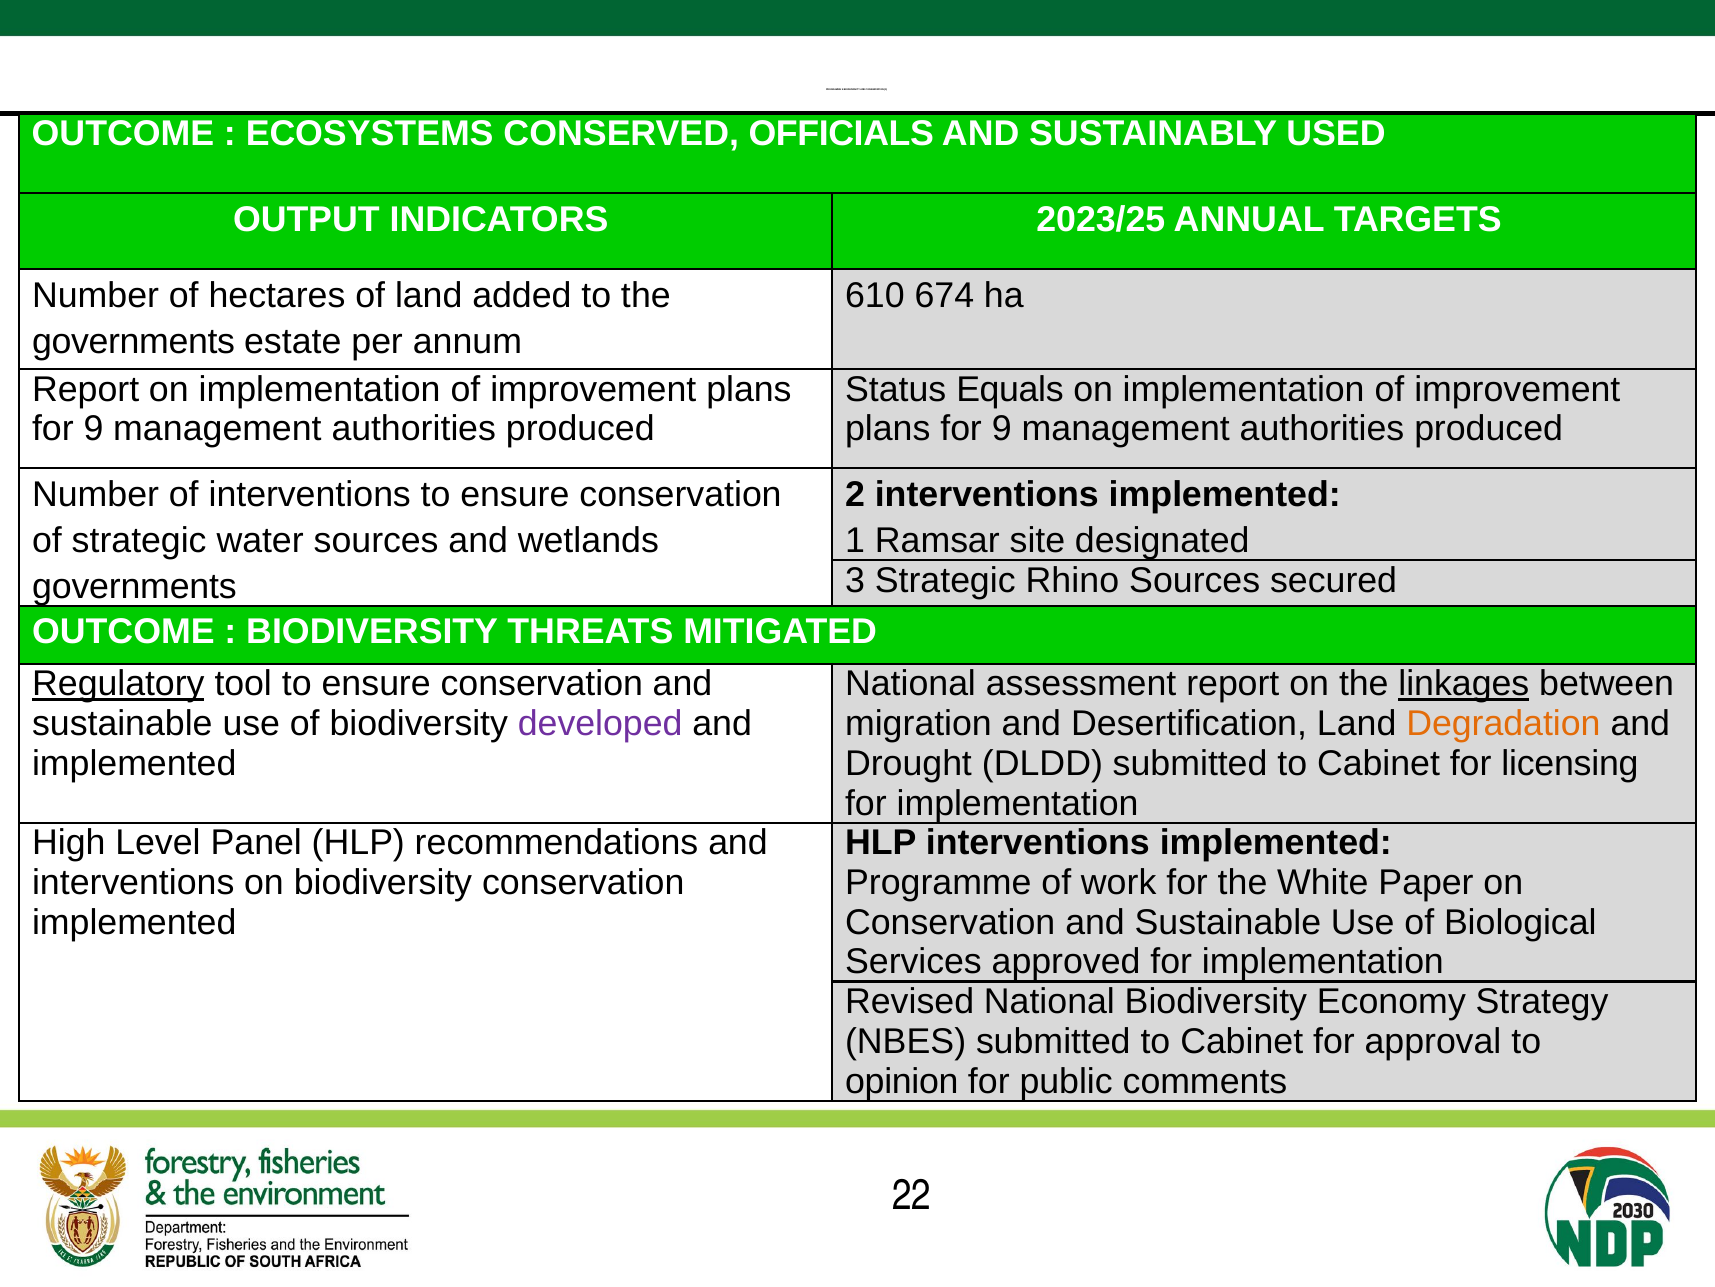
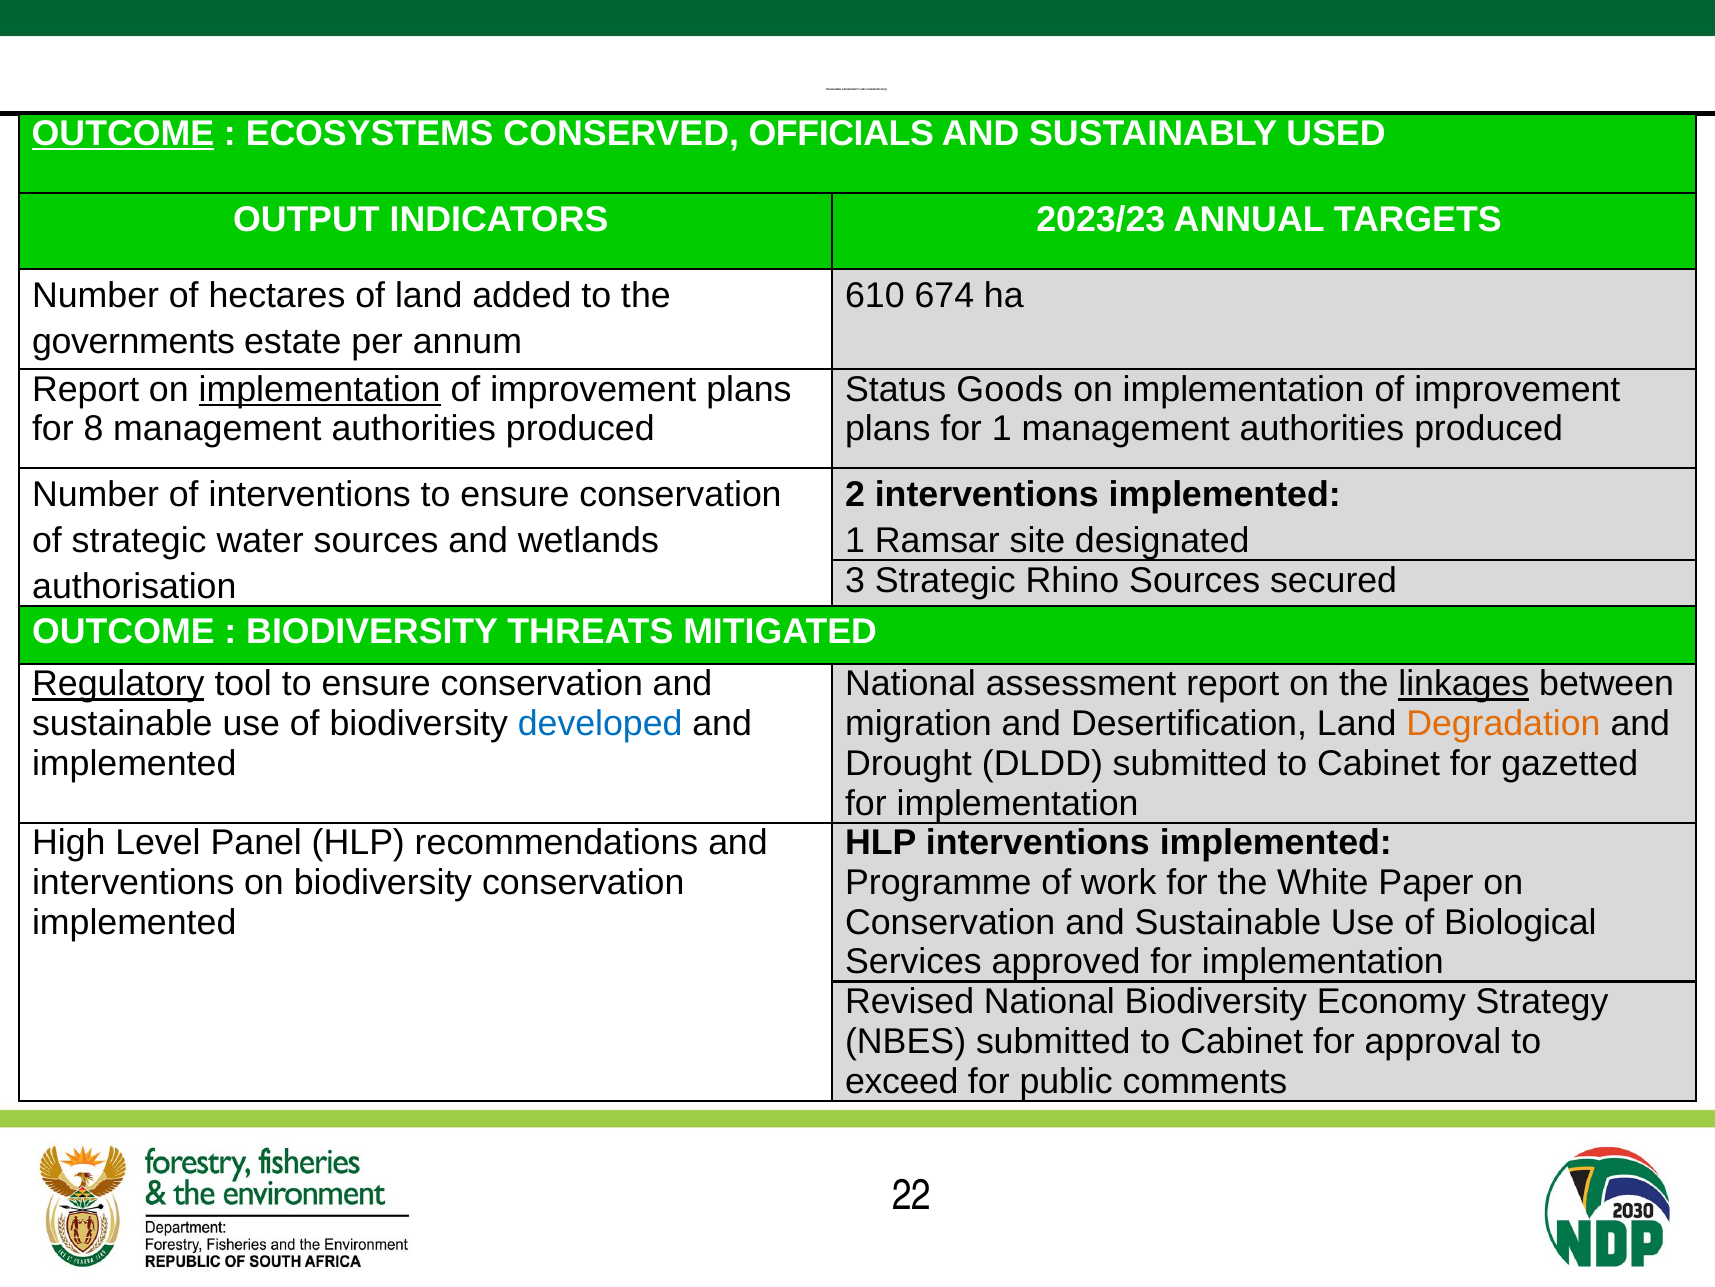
OUTCOME at (123, 134) underline: none -> present
2023/25: 2023/25 -> 2023/23
implementation at (320, 389) underline: none -> present
Equals: Equals -> Goods
9 at (93, 429): 9 -> 8
9 at (1002, 429): 9 -> 1
governments at (134, 586): governments -> authorisation
developed colour: purple -> blue
licensing: licensing -> gazetted
opinion: opinion -> exceed
